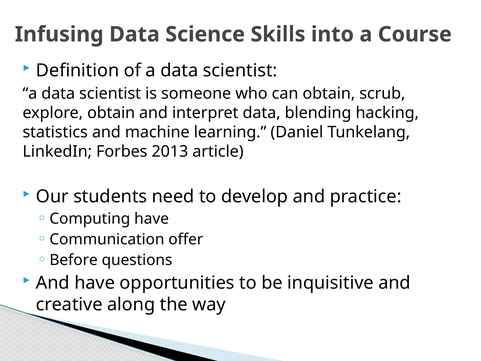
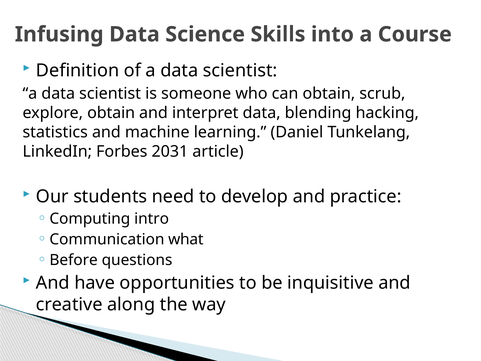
2013: 2013 -> 2031
Computing have: have -> intro
offer: offer -> what
